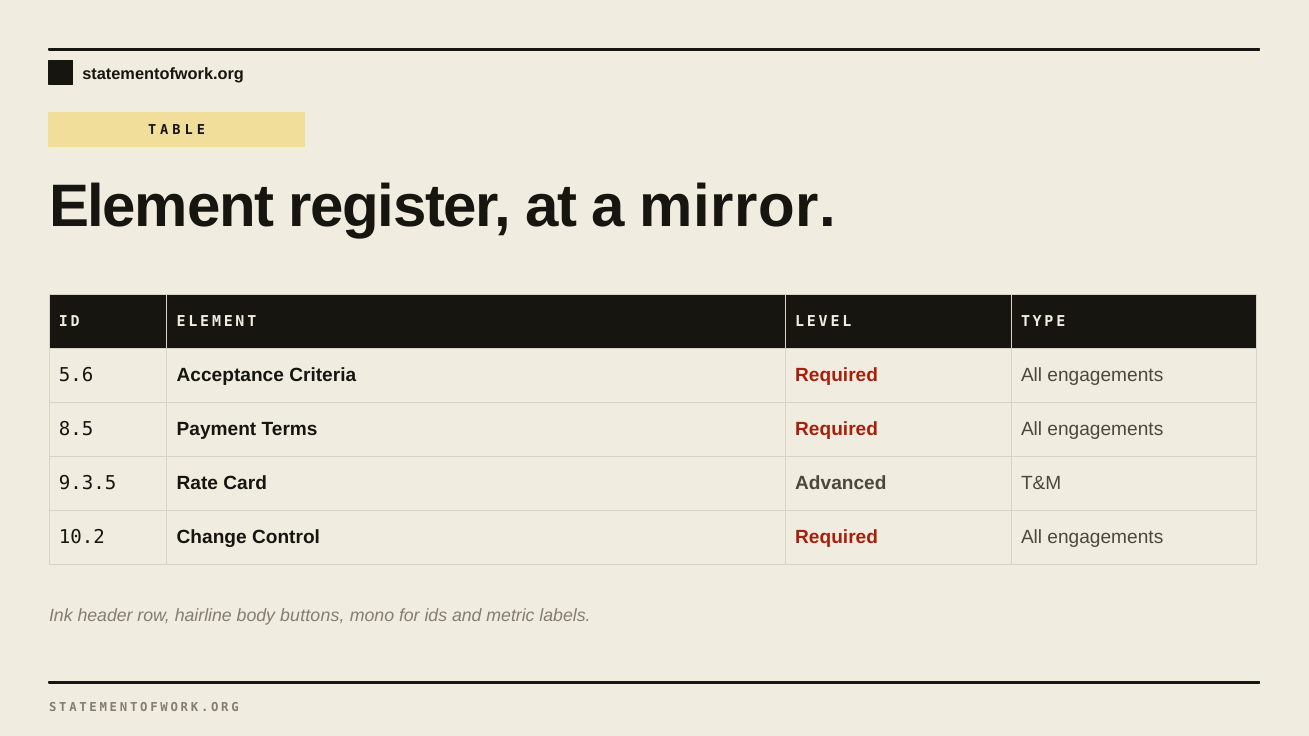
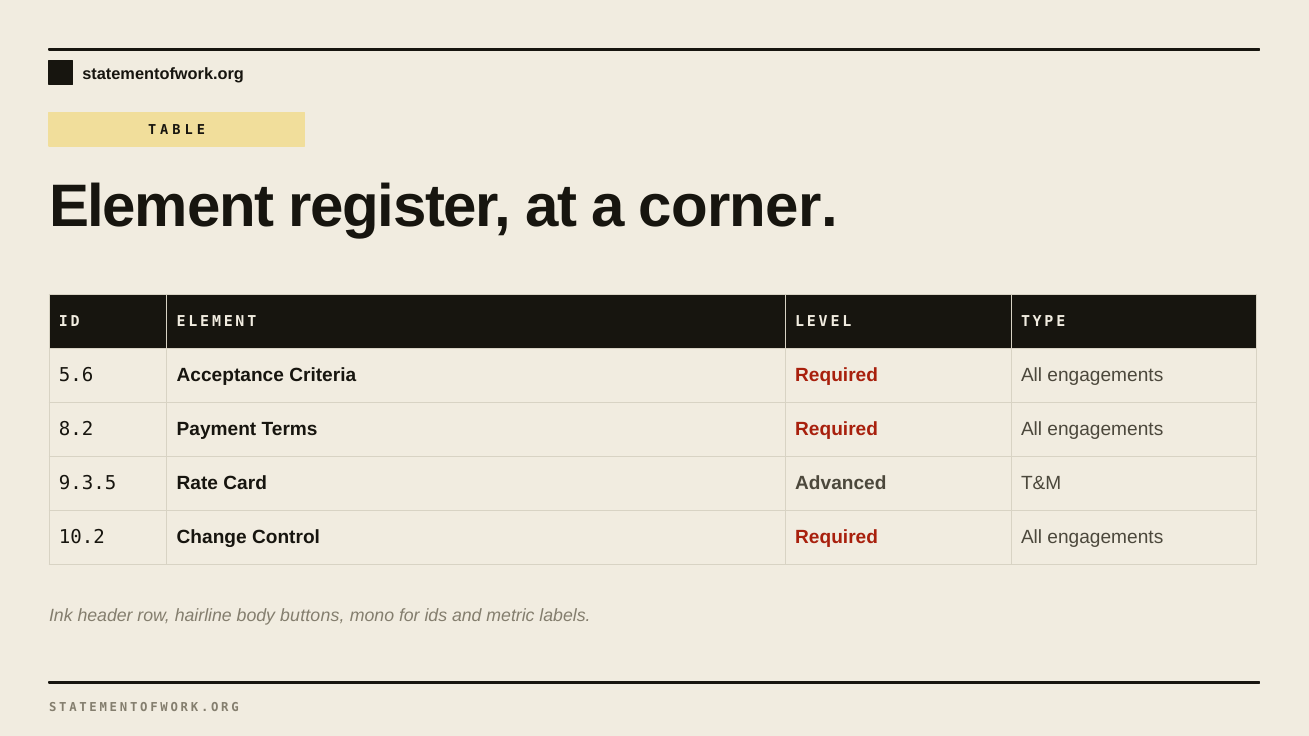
mirror: mirror -> corner
8.5: 8.5 -> 8.2
